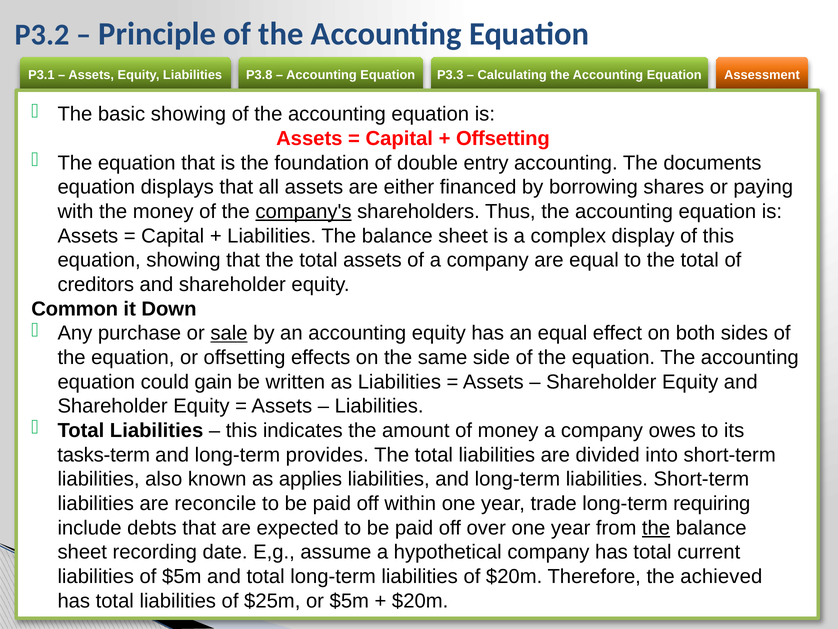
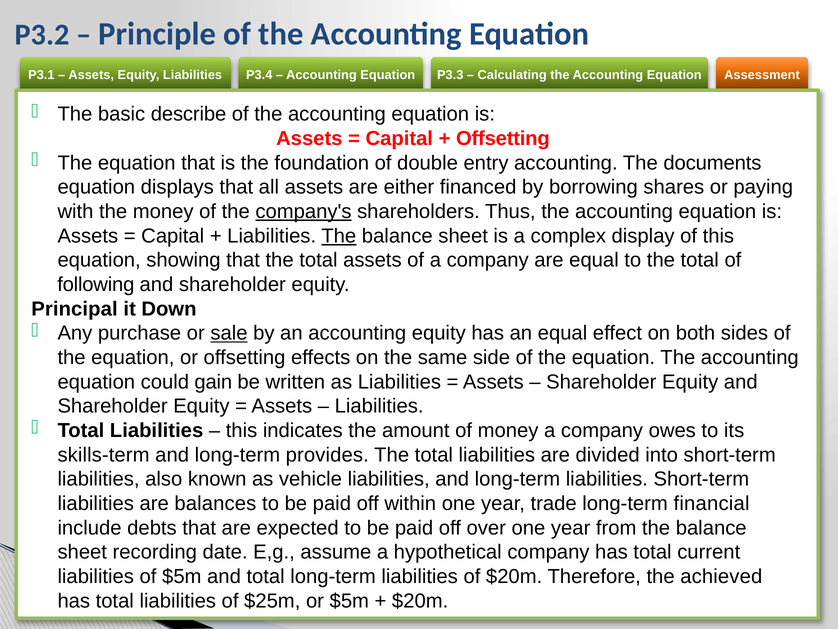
P3.8: P3.8 -> P3.4
basic showing: showing -> describe
The at (339, 236) underline: none -> present
creditors: creditors -> following
Common: Common -> Principal
tasks-term: tasks-term -> skills-term
applies: applies -> vehicle
reconcile: reconcile -> balances
requiring: requiring -> financial
the at (656, 528) underline: present -> none
